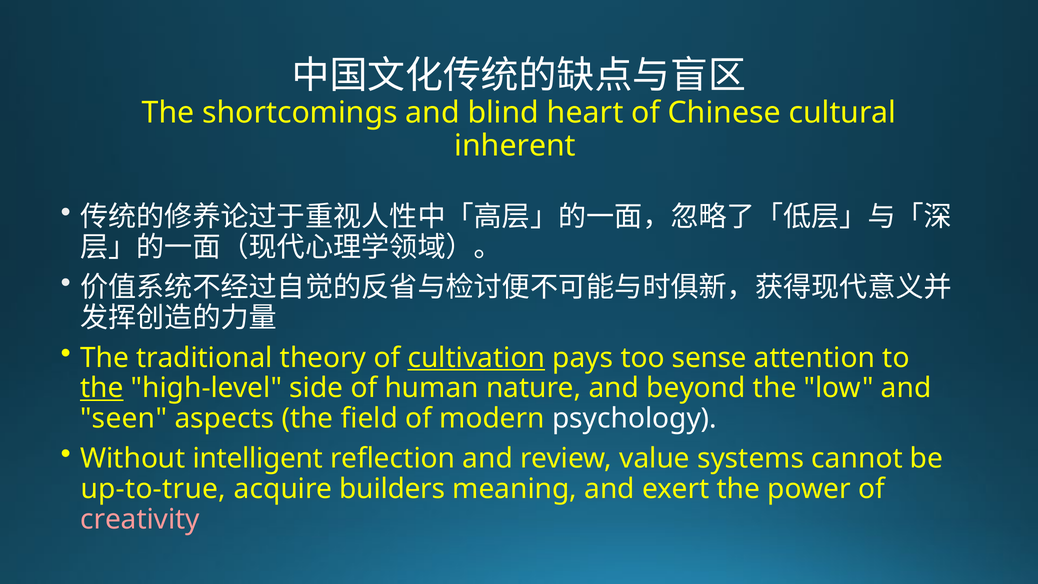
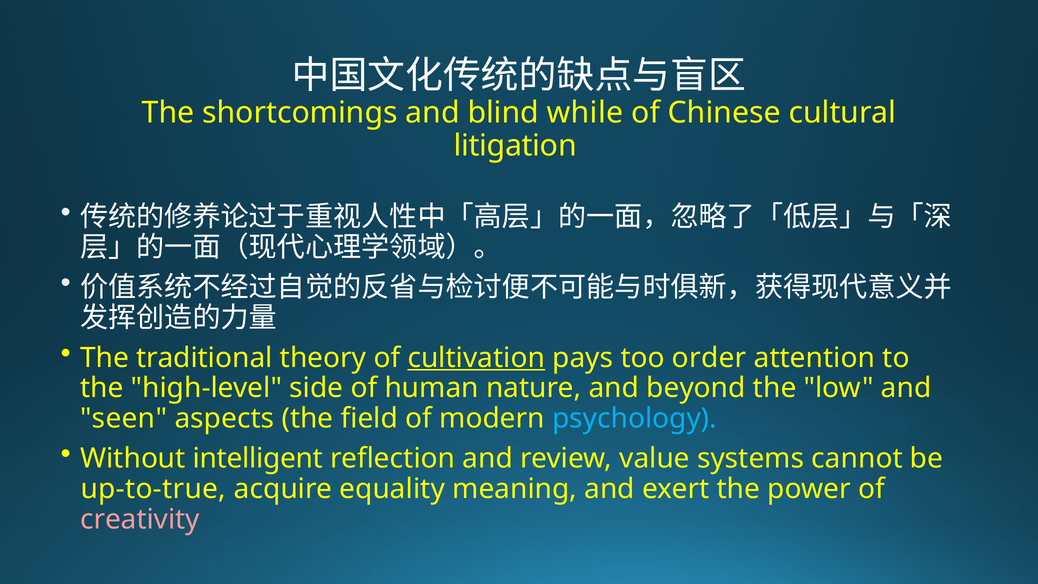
heart: heart -> while
inherent: inherent -> litigation
sense: sense -> order
the at (102, 388) underline: present -> none
psychology colour: white -> light blue
builders: builders -> equality
